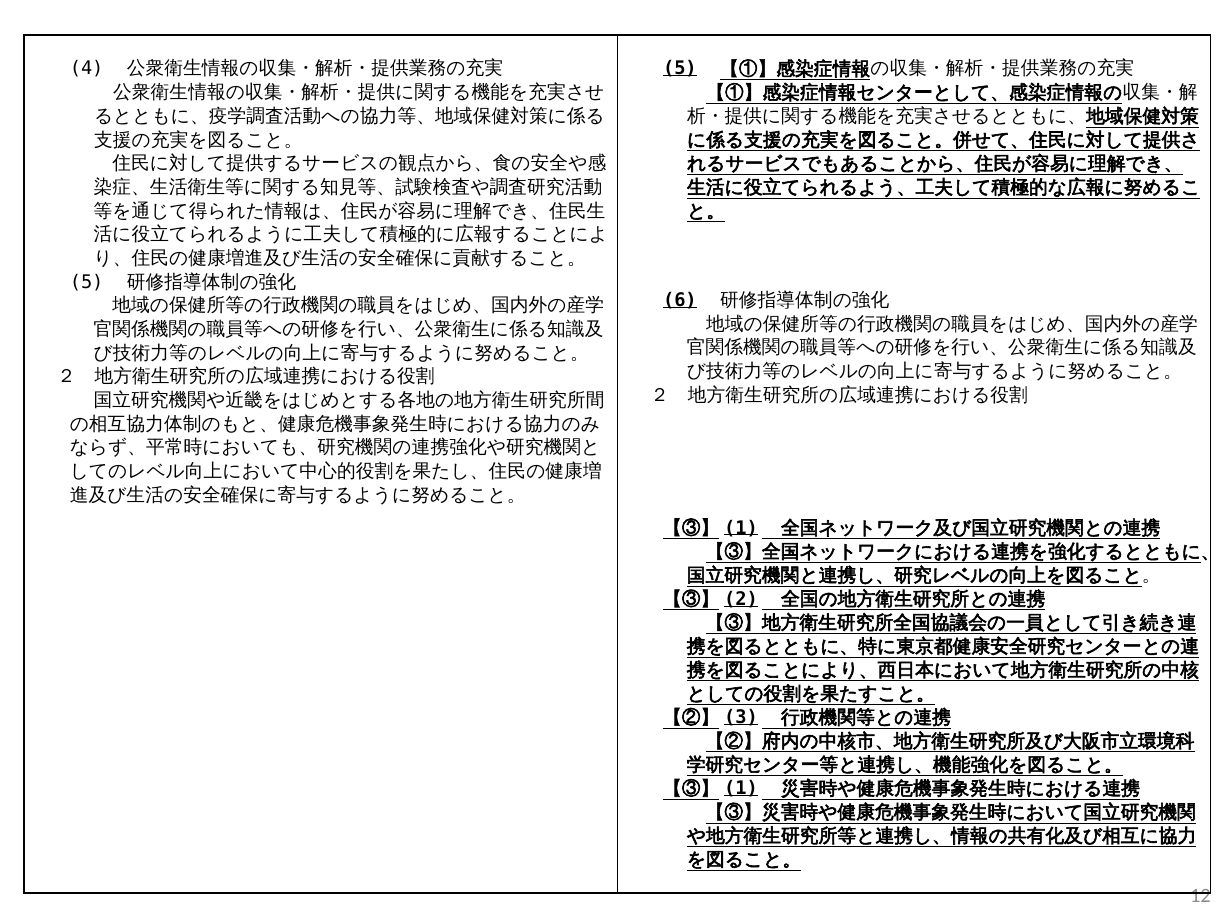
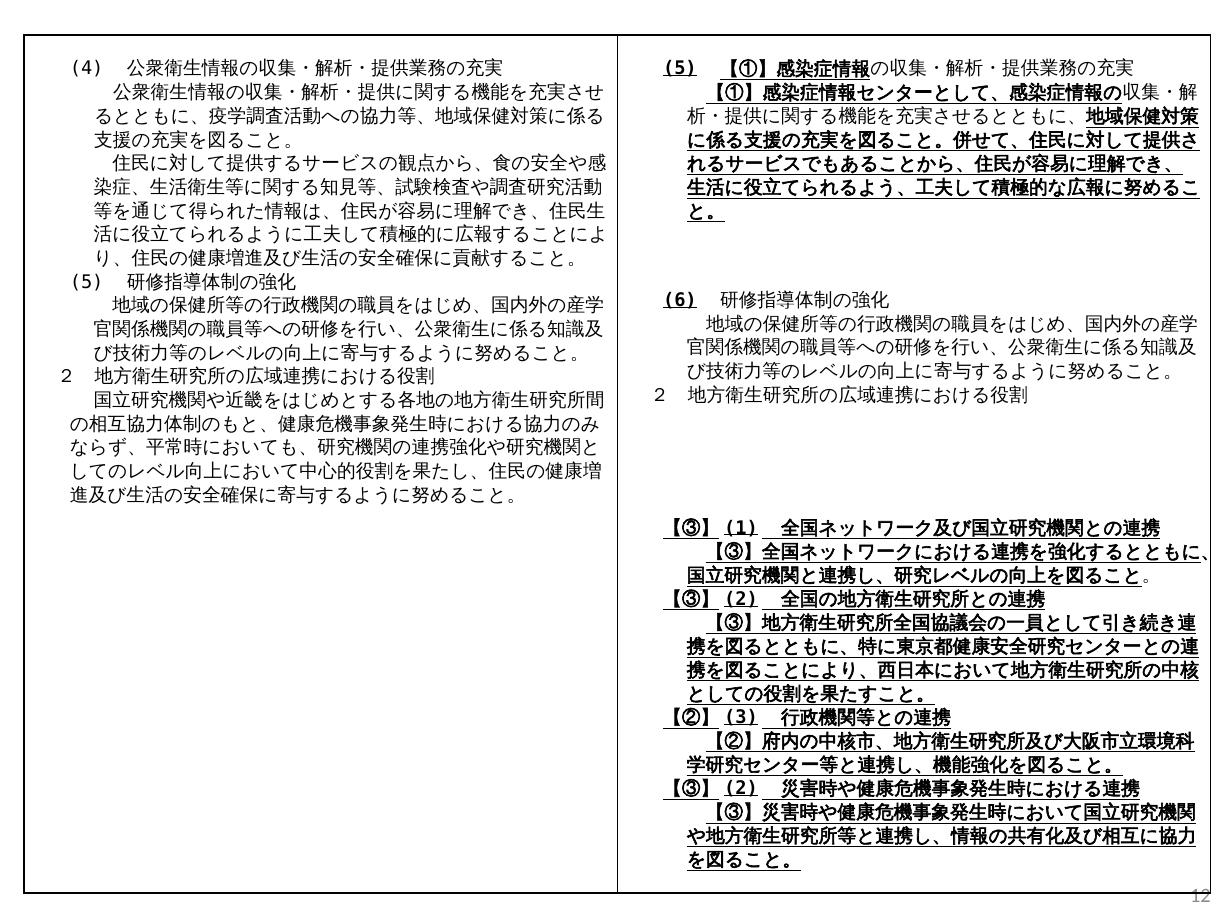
1 at (741, 788): 1 -> 2
